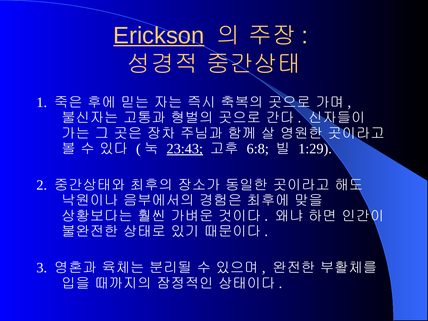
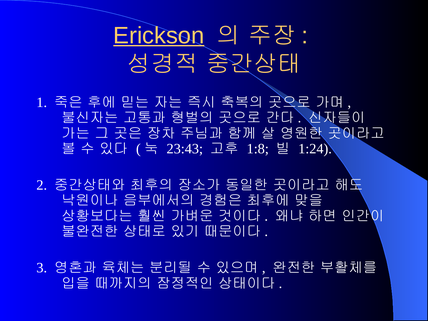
23:43 underline: present -> none
6:8: 6:8 -> 1:8
1:29: 1:29 -> 1:24
